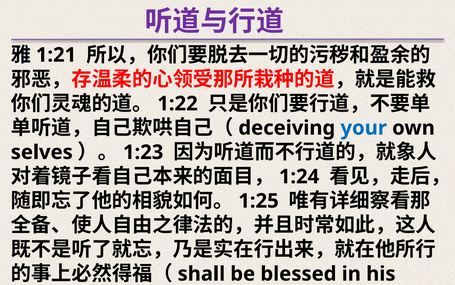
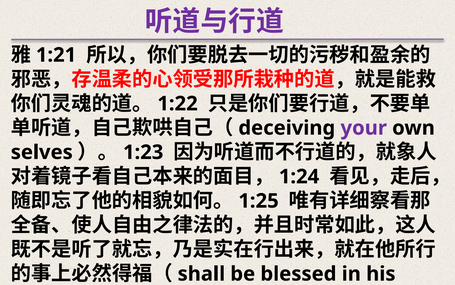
your colour: blue -> purple
